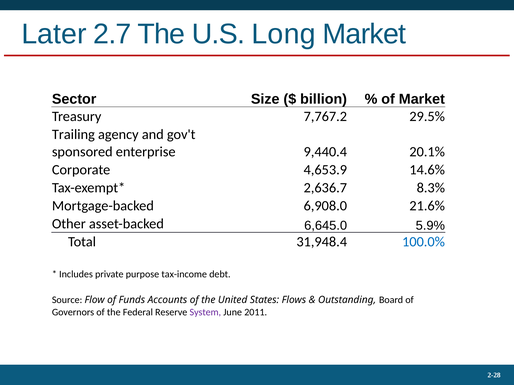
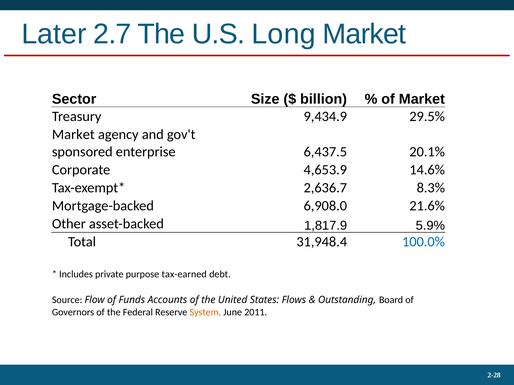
7,767.2: 7,767.2 -> 9,434.9
Trailing at (73, 135): Trailing -> Market
9,440.4: 9,440.4 -> 6,437.5
6,645.0: 6,645.0 -> 1,817.9
tax-income: tax-income -> tax-earned
System colour: purple -> orange
